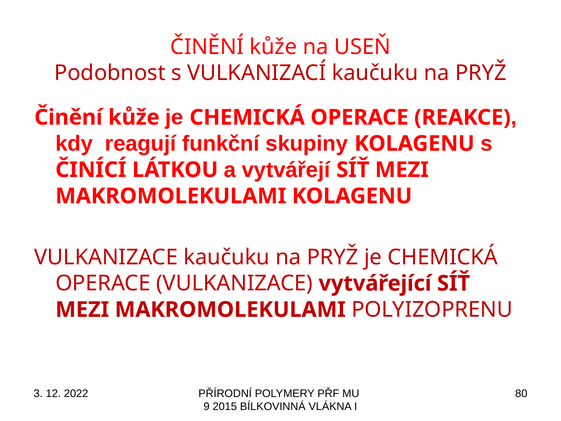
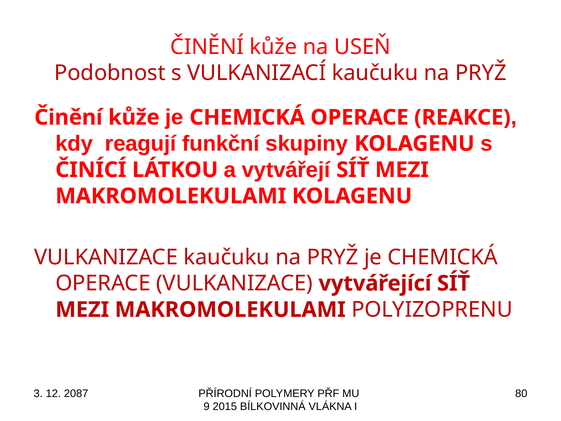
2022: 2022 -> 2087
